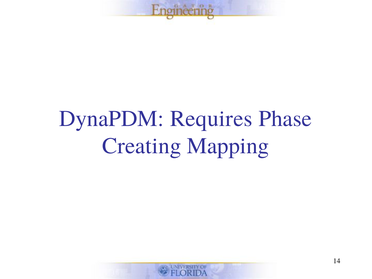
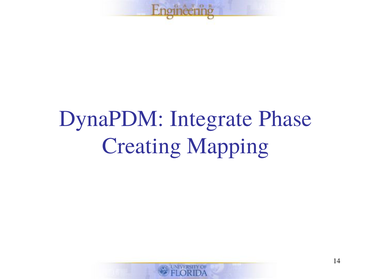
Requires: Requires -> Integrate
